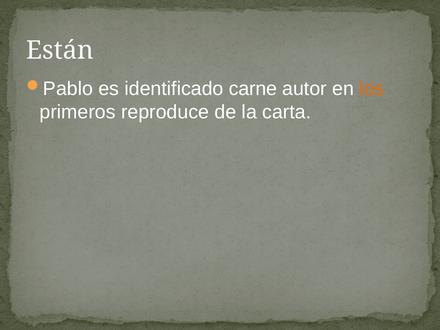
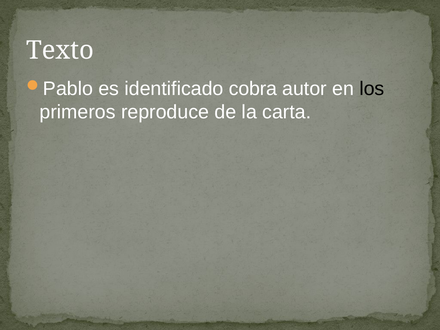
Están: Están -> Texto
carne: carne -> cobra
los colour: orange -> black
